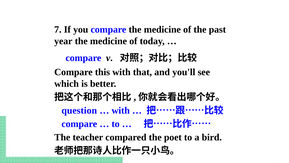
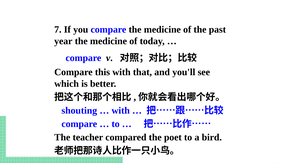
question: question -> shouting
